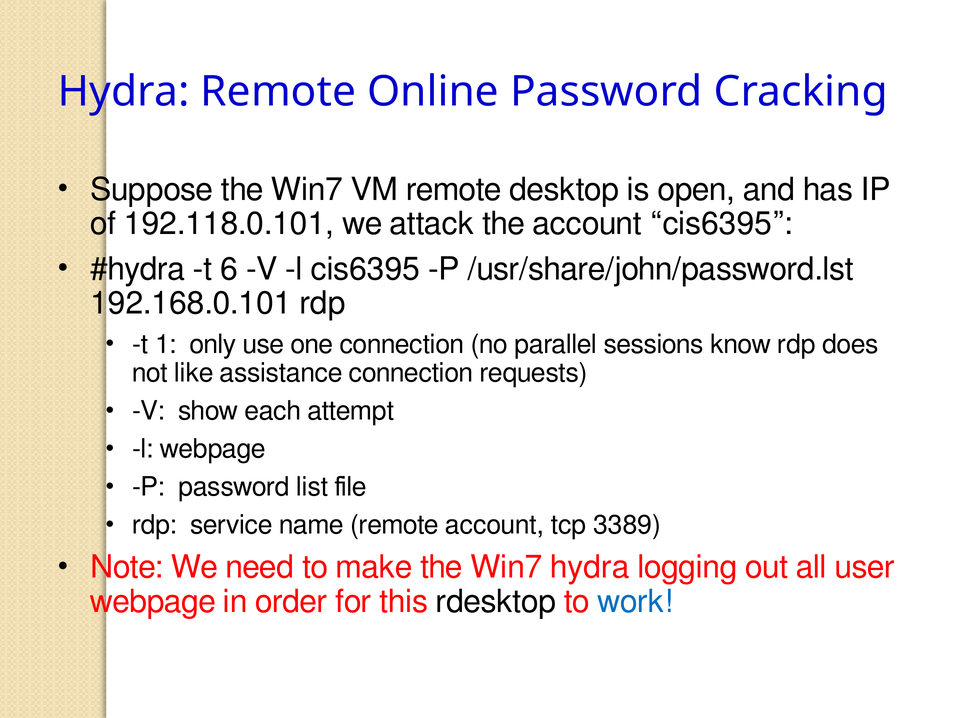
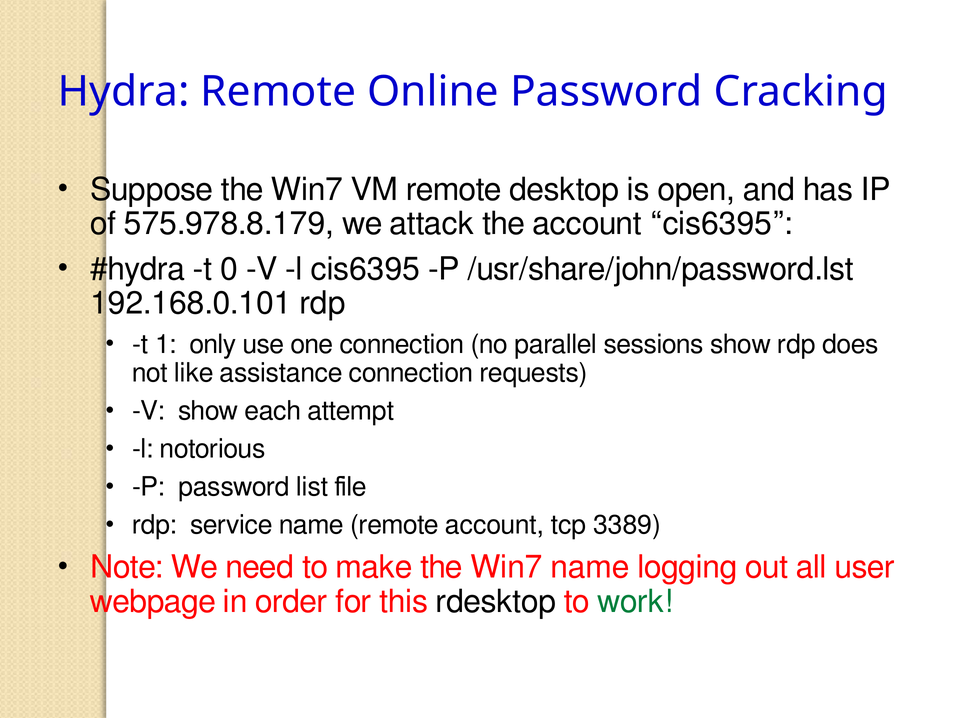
192.118.0.101: 192.118.0.101 -> 575.978.8.179
6: 6 -> 0
sessions know: know -> show
l webpage: webpage -> notorious
Win7 hydra: hydra -> name
work colour: blue -> green
